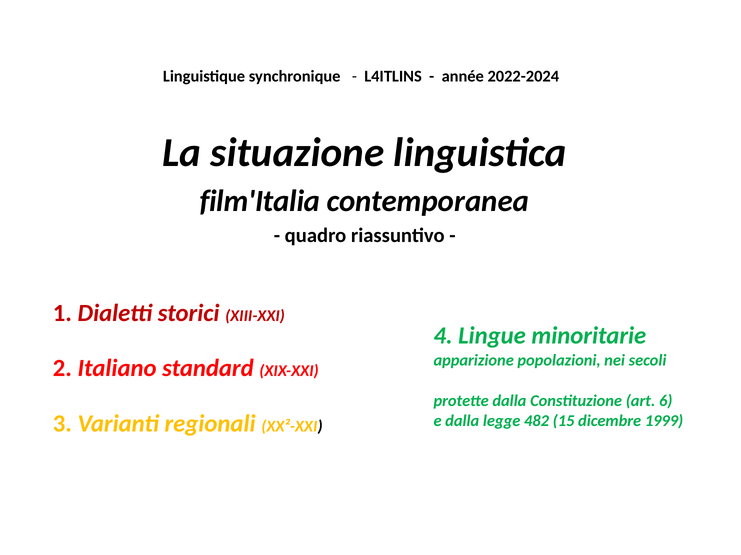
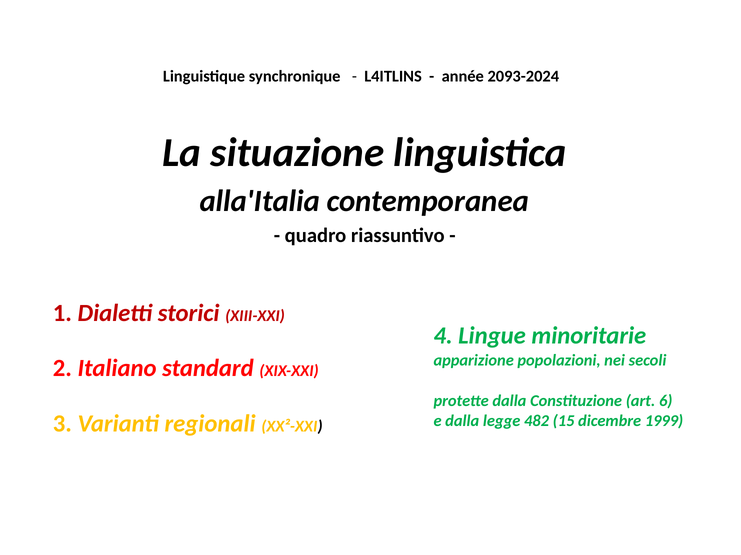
2022-2024: 2022-2024 -> 2093-2024
film'Italia: film'Italia -> alla'Italia
